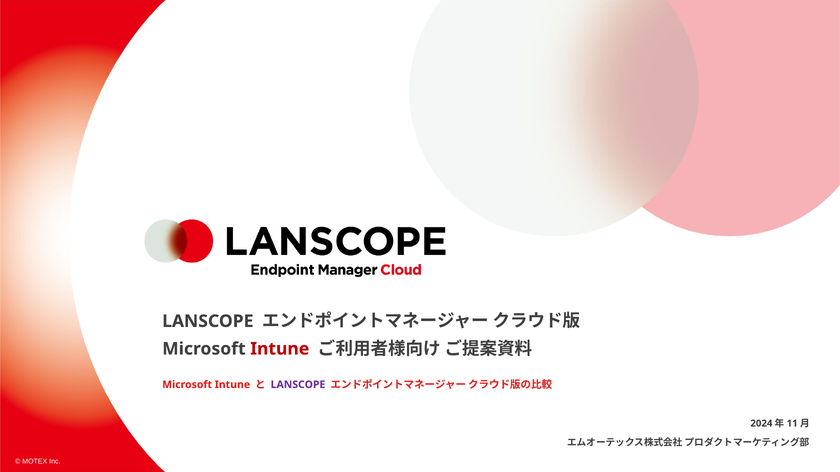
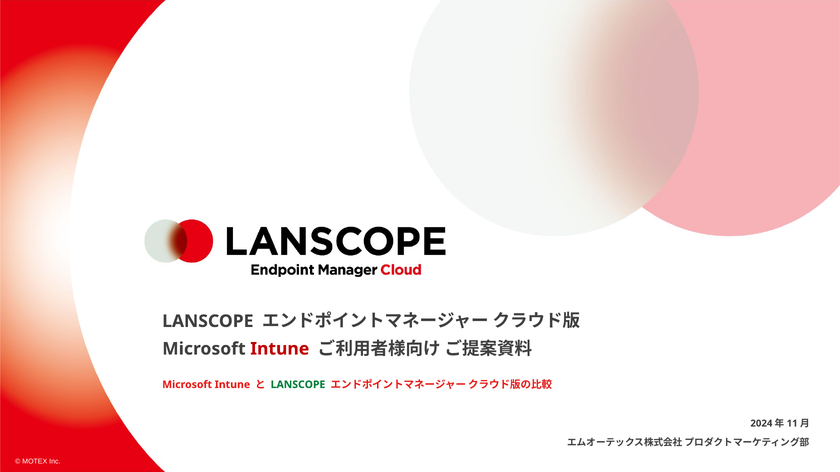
LANSCOPE at (298, 385) colour: purple -> green
